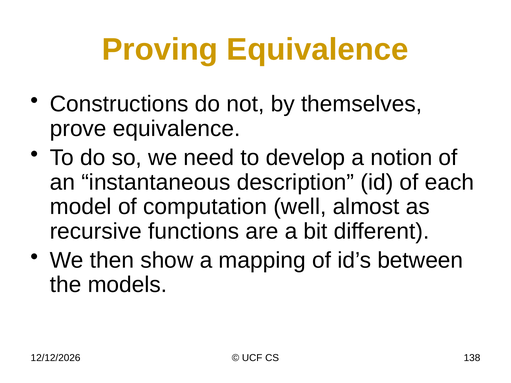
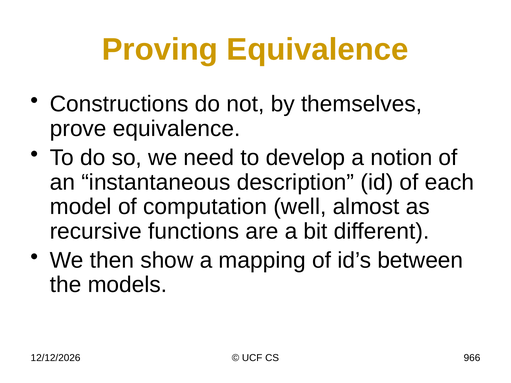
138: 138 -> 966
